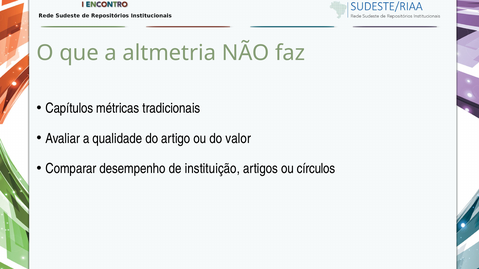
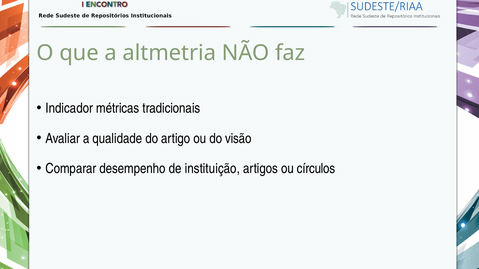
Capítulos: Capítulos -> Indicador
valor: valor -> visão
